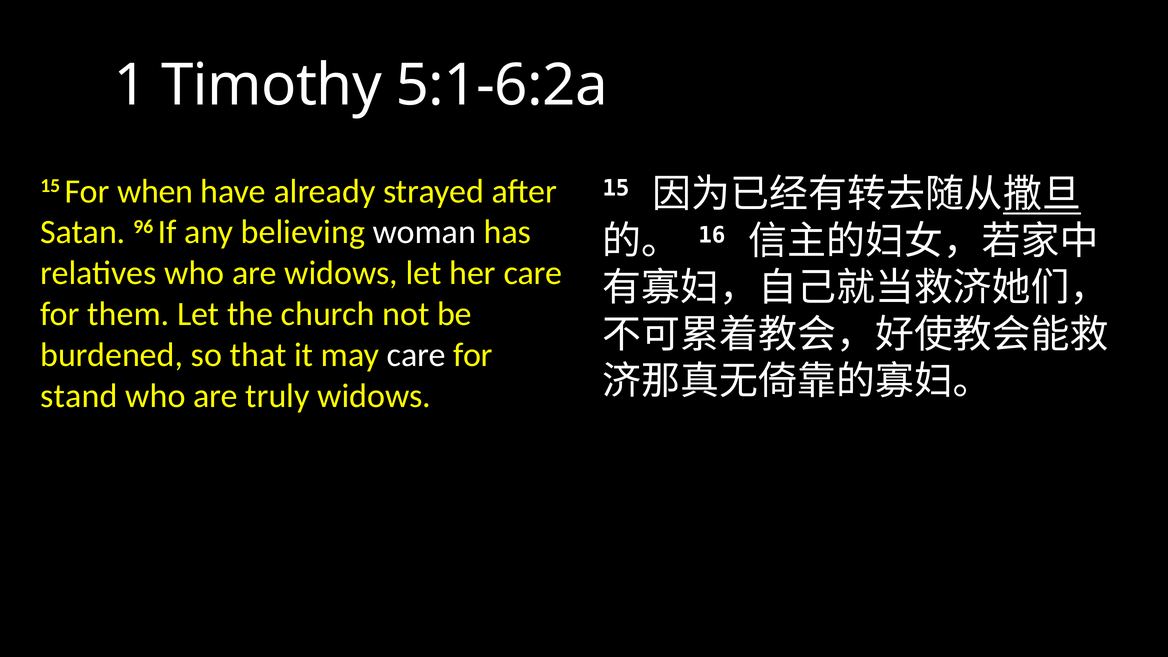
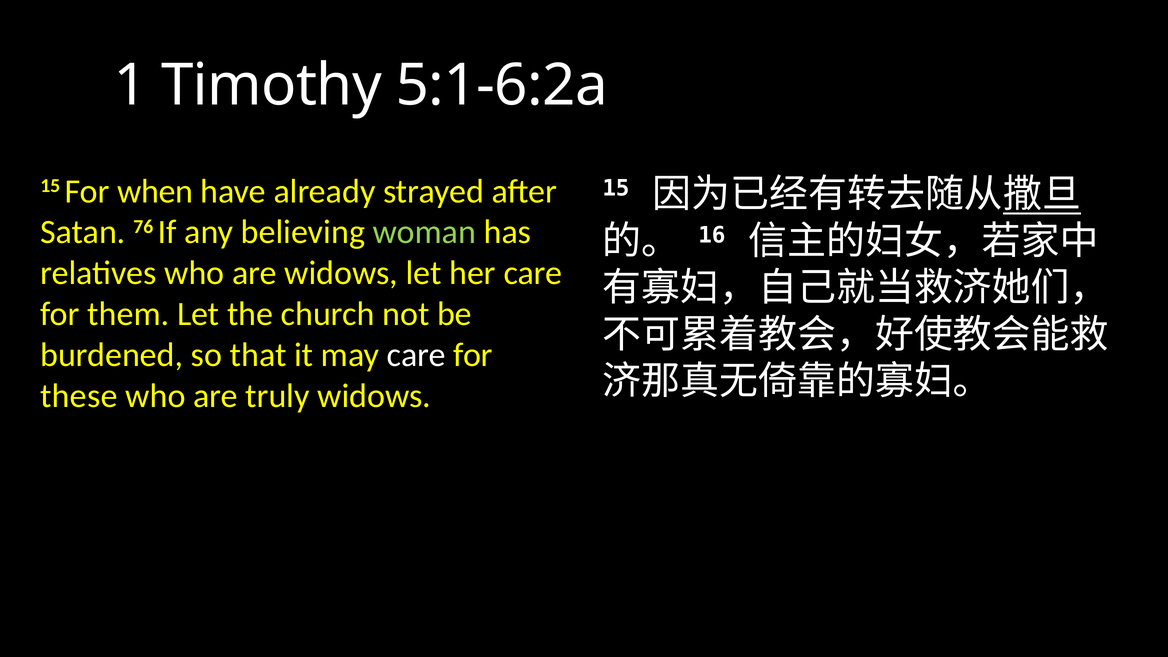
96: 96 -> 76
woman colour: white -> light green
stand: stand -> these
